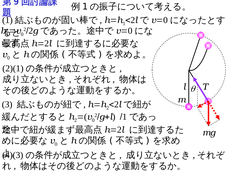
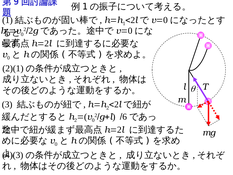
1 at (125, 117): 1 -> 6
